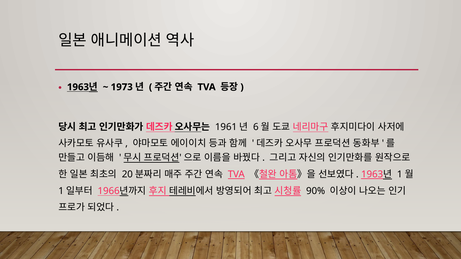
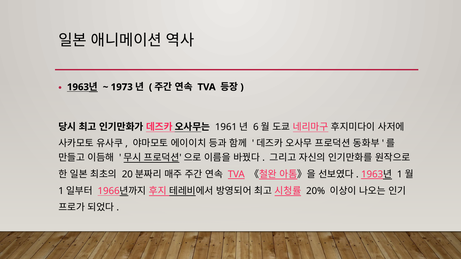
90%: 90% -> 20%
